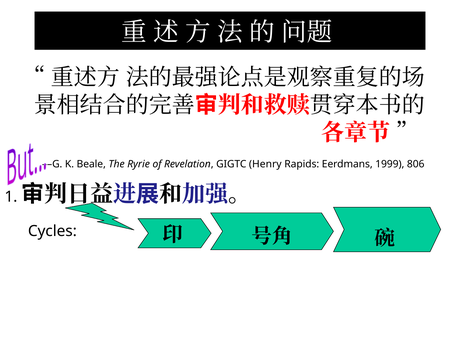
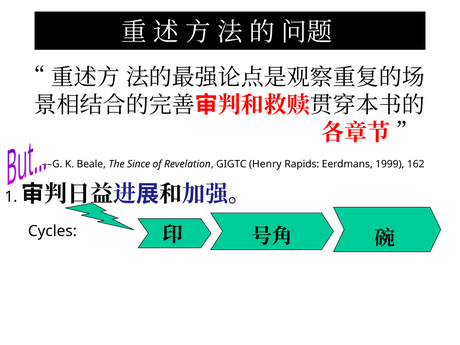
Ryrie: Ryrie -> Since
806: 806 -> 162
